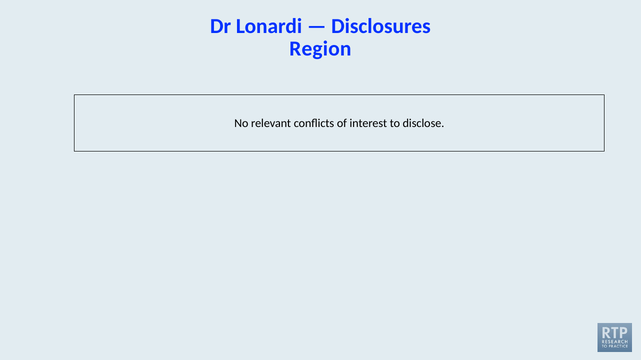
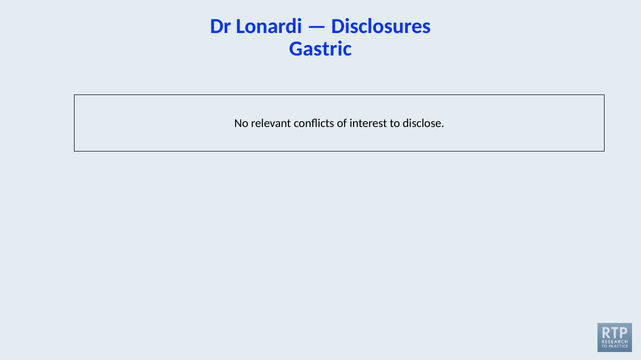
Region: Region -> Gastric
